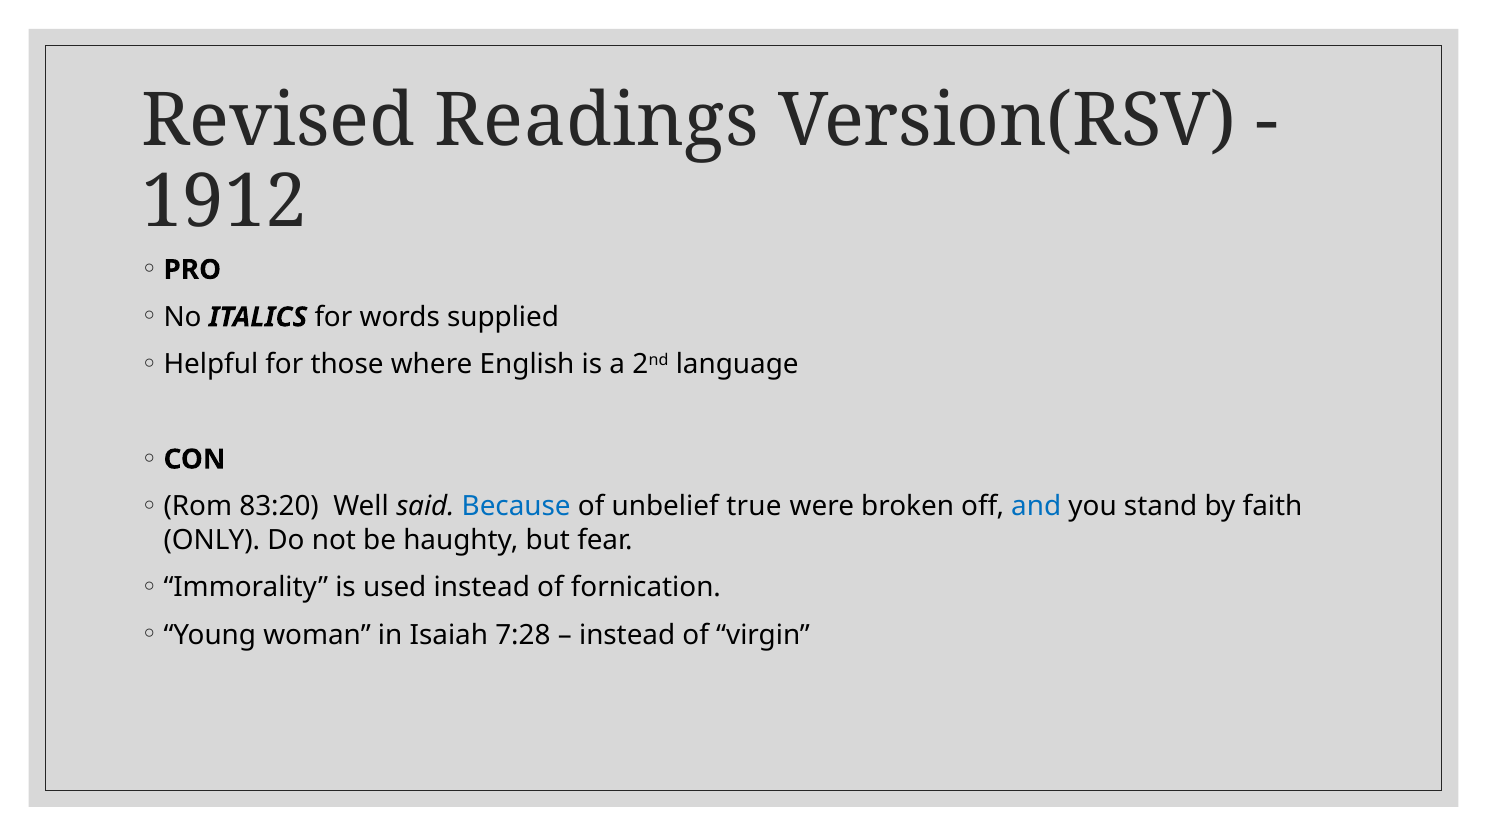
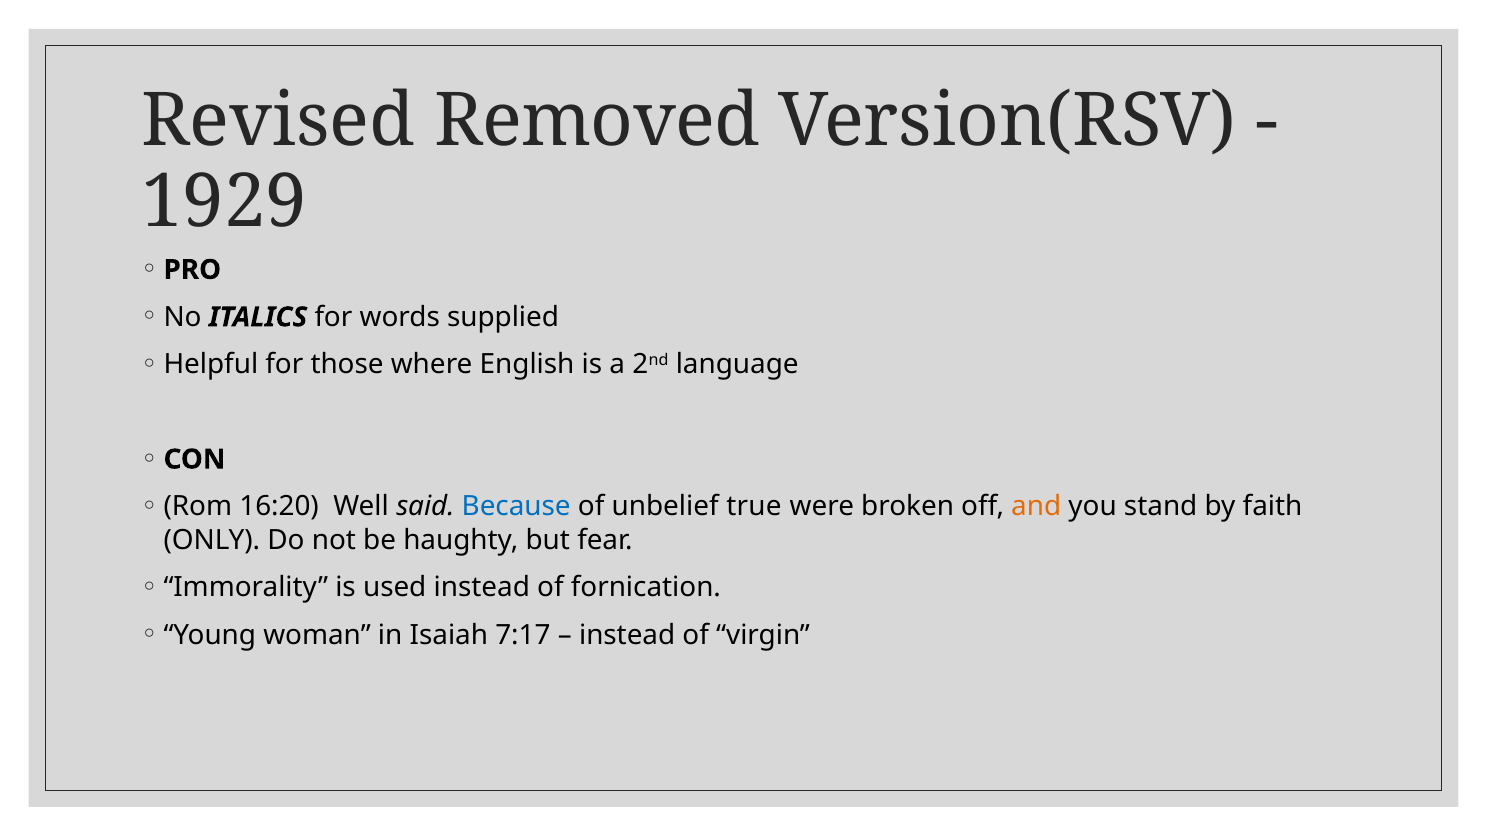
Readings: Readings -> Removed
1912: 1912 -> 1929
83:20: 83:20 -> 16:20
and colour: blue -> orange
7:28: 7:28 -> 7:17
